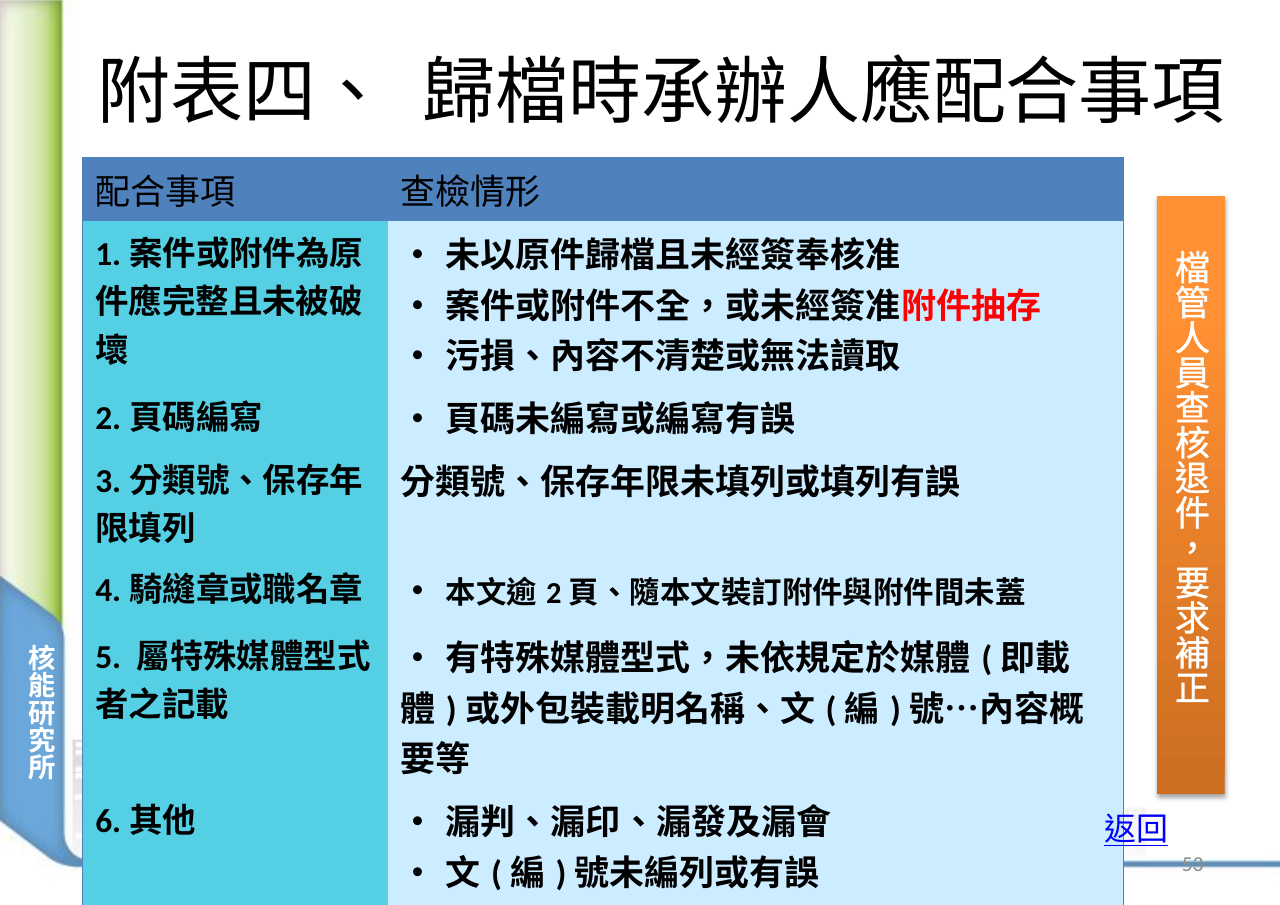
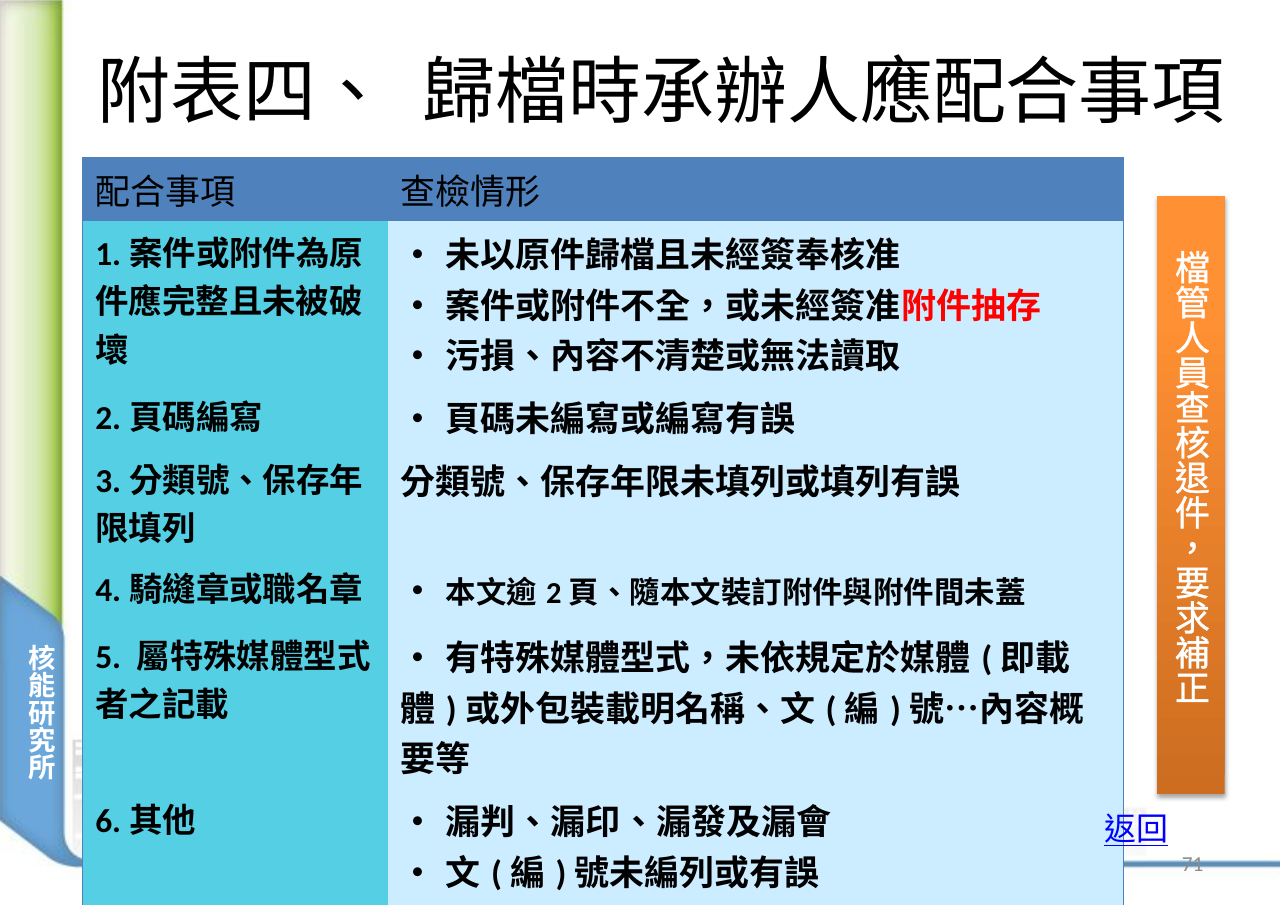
53: 53 -> 71
